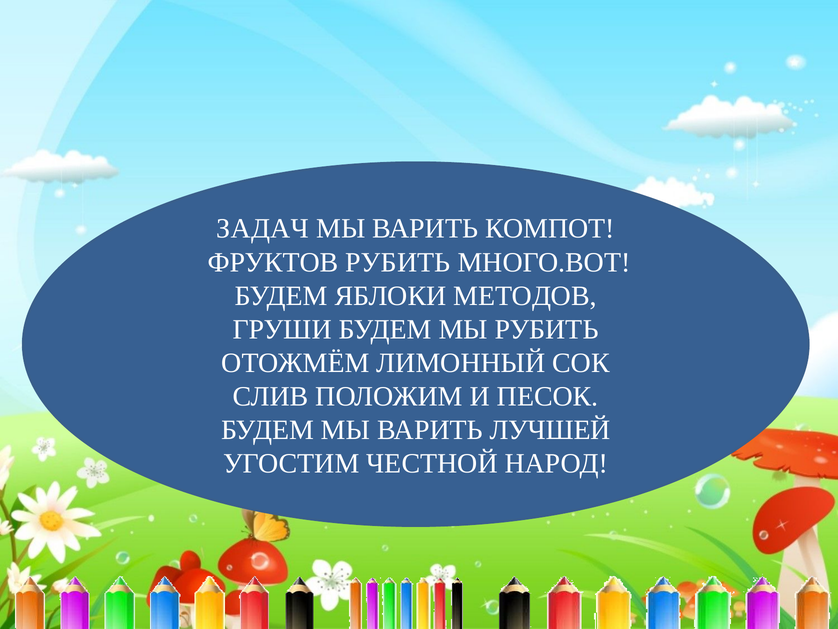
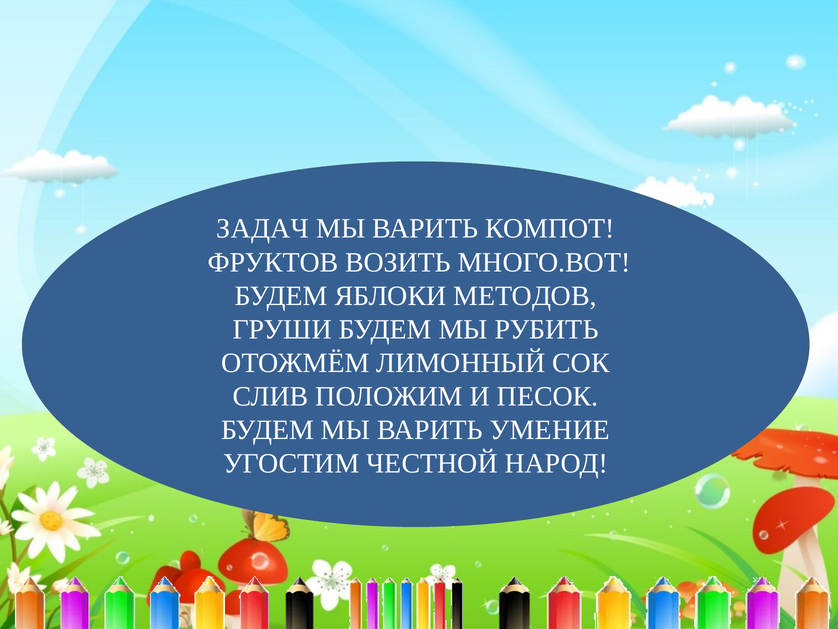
ФРУКТОВ РУБИТЬ: РУБИТЬ -> ВОЗИТЬ
ЛУЧШЕЙ: ЛУЧШЕЙ -> УМЕНИЕ
